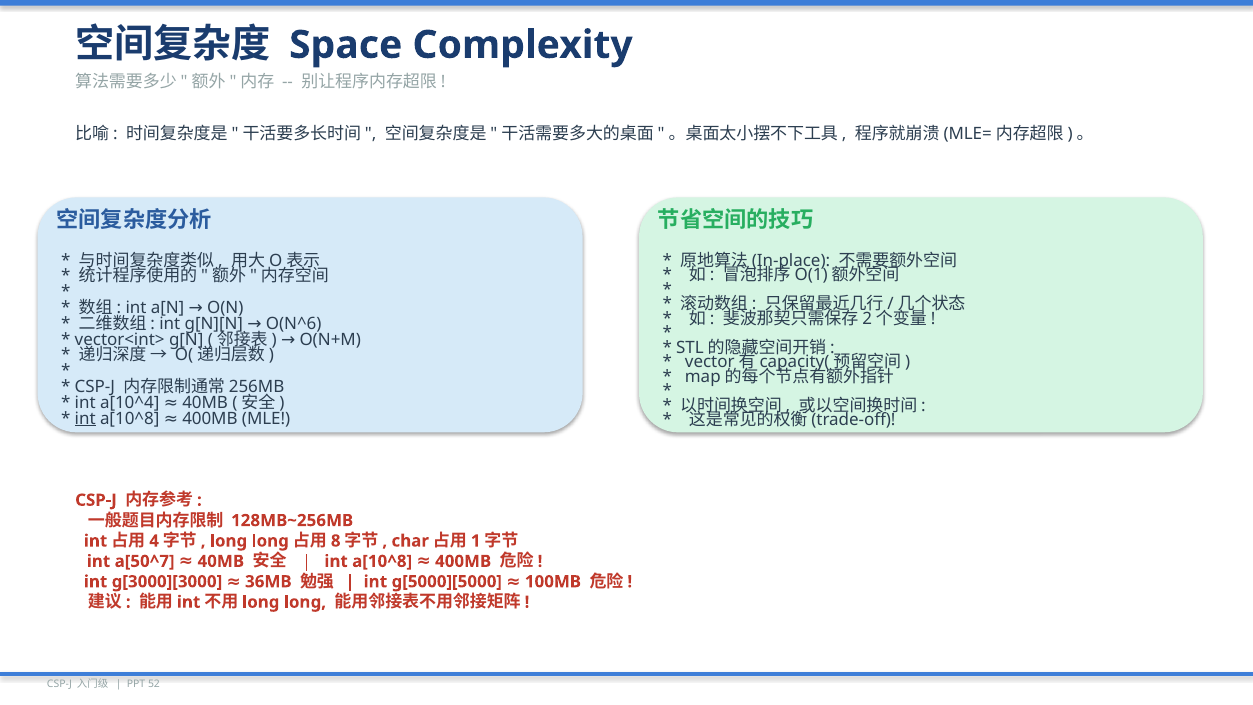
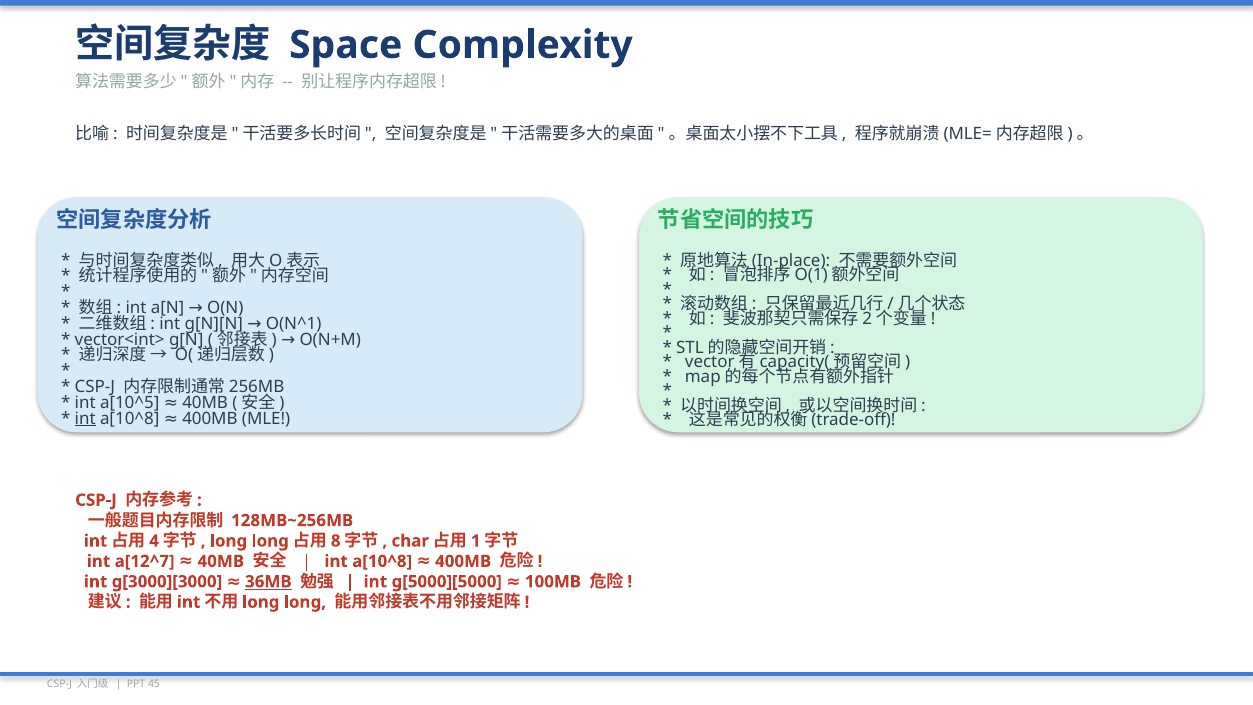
O(N^6: O(N^6 -> O(N^1
a[10^4: a[10^4 -> a[10^5
a[50^7: a[50^7 -> a[12^7
36MB underline: none -> present
52: 52 -> 45
